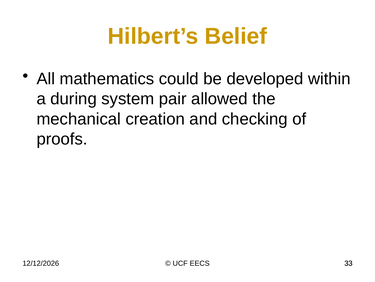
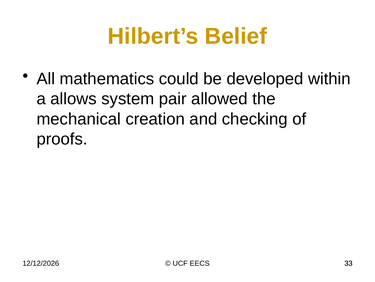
during: during -> allows
